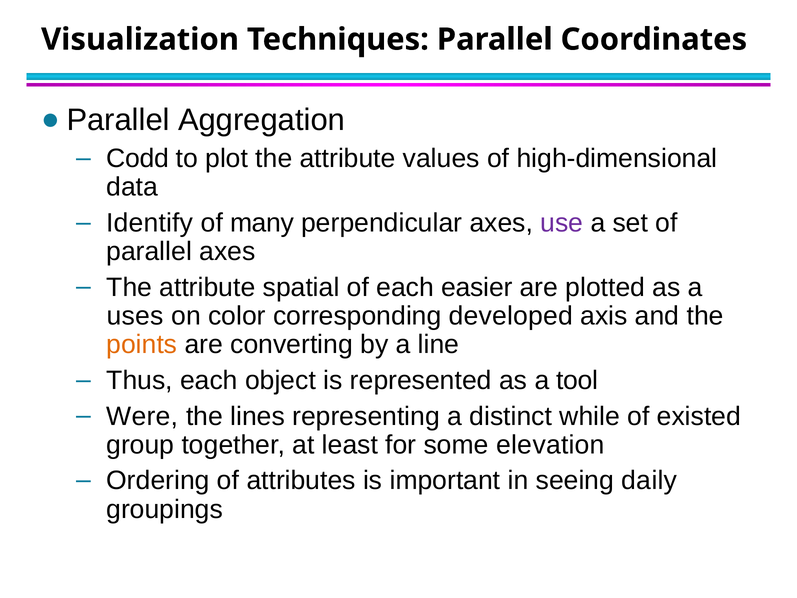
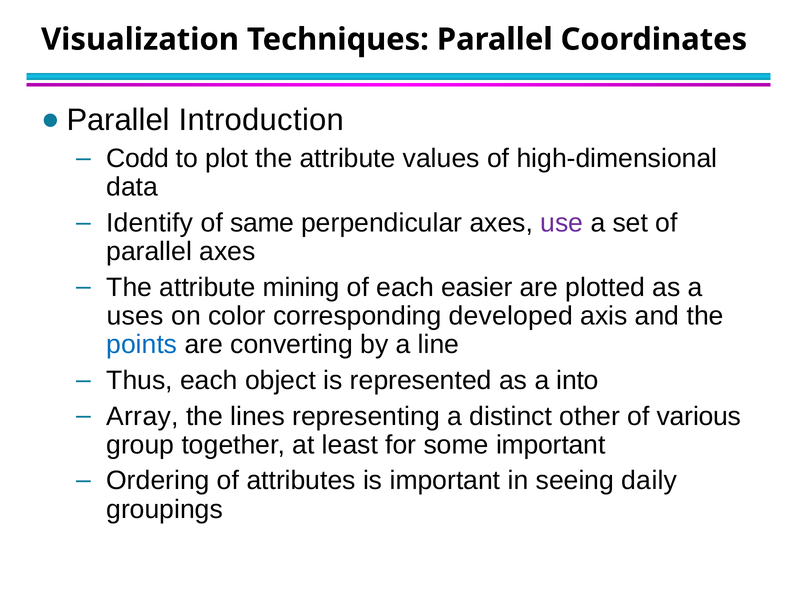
Aggregation: Aggregation -> Introduction
many: many -> same
spatial: spatial -> mining
points colour: orange -> blue
tool: tool -> into
Were: Were -> Array
while: while -> other
existed: existed -> various
some elevation: elevation -> important
